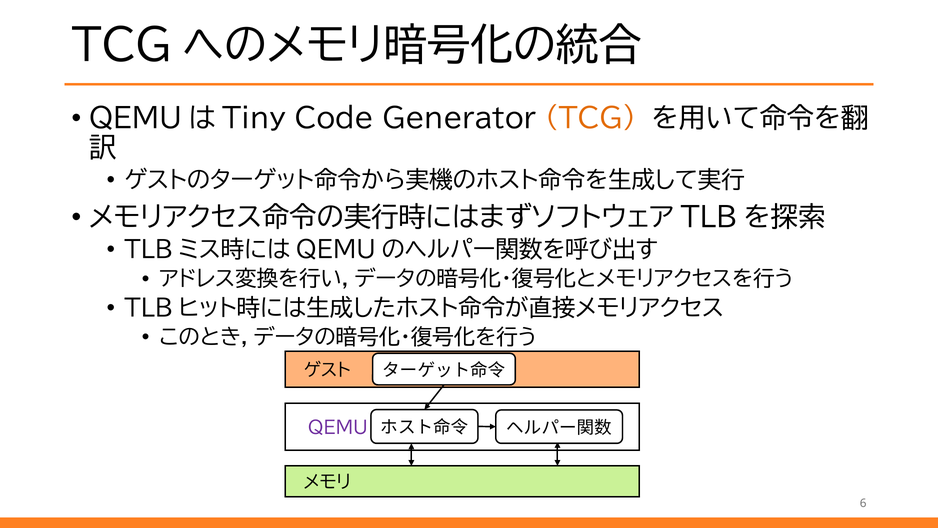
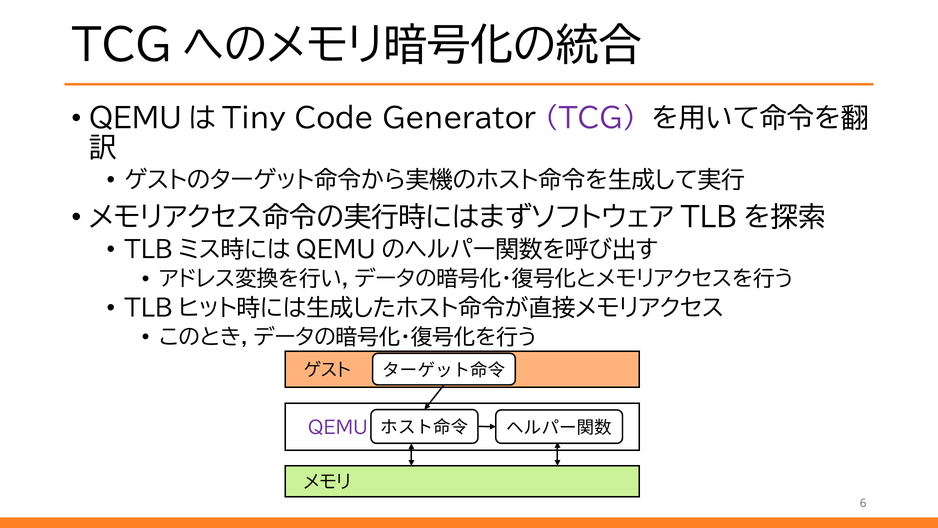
TCG colour: orange -> purple
